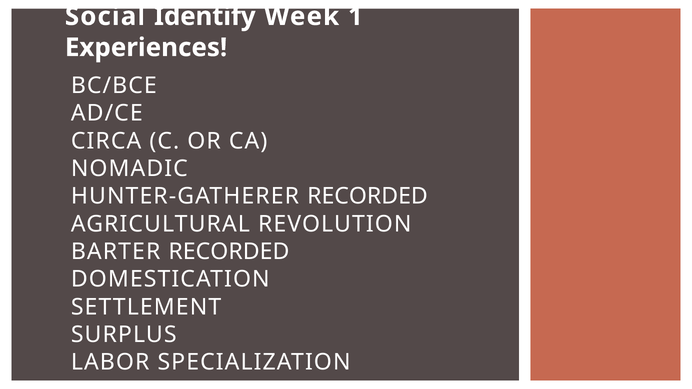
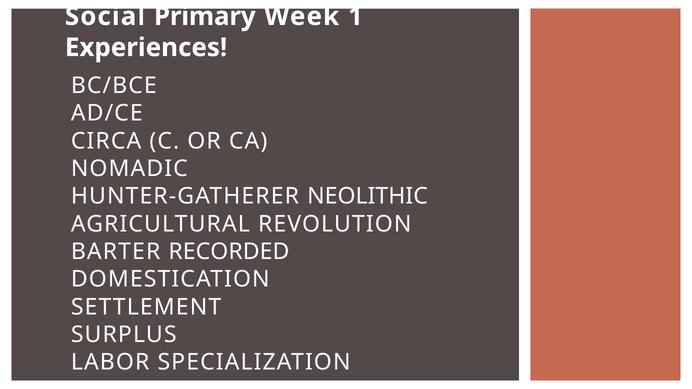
Identify: Identify -> Primary
HUNTER-GATHERER RECORDED: RECORDED -> NEOLITHIC
